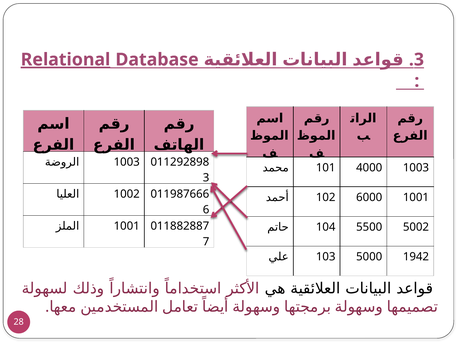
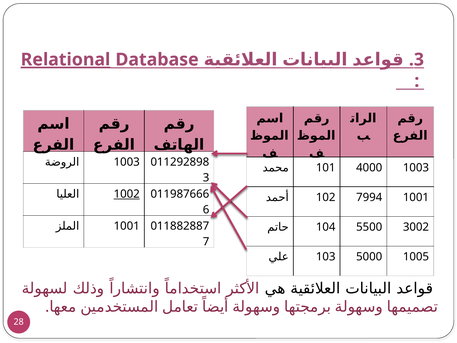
1002 underline: none -> present
6000: 6000 -> 7994
5002: 5002 -> 3002
1942: 1942 -> 1005
